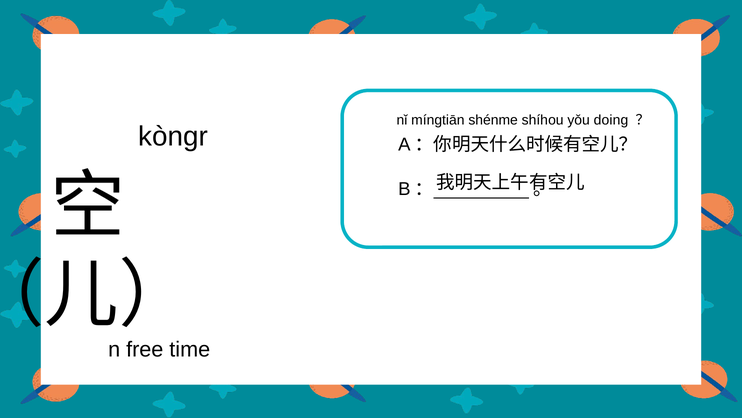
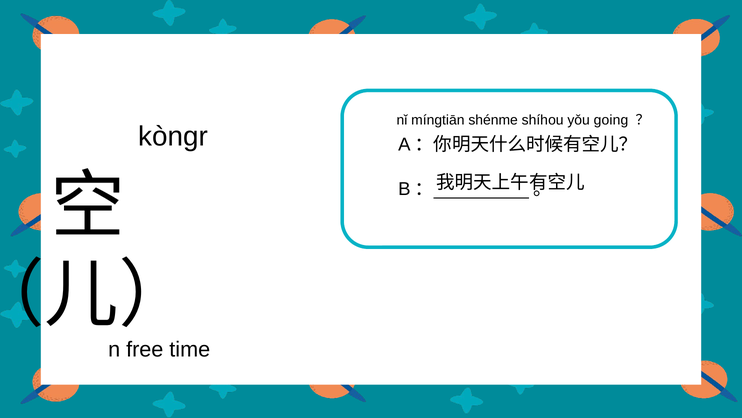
doing: doing -> going
